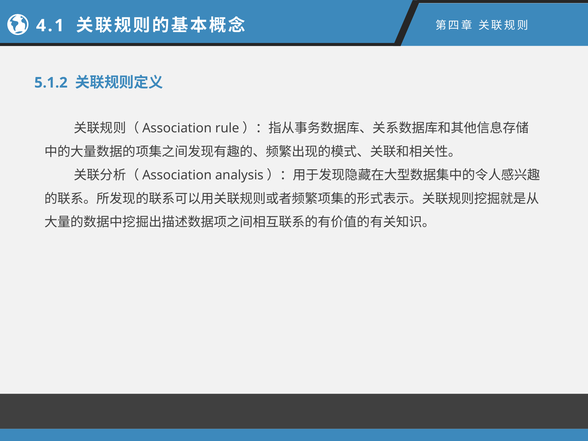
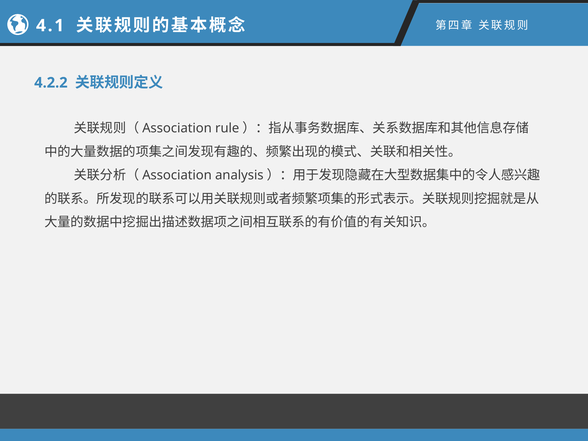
5.1.2: 5.1.2 -> 4.2.2
